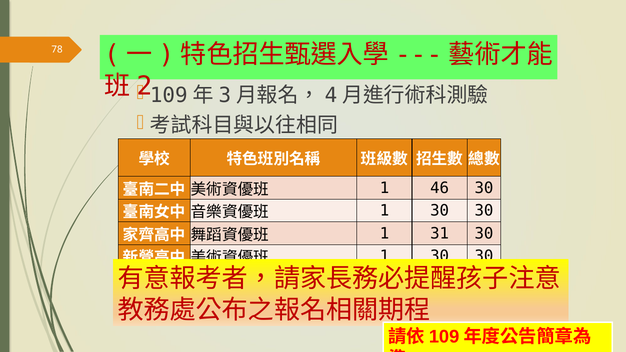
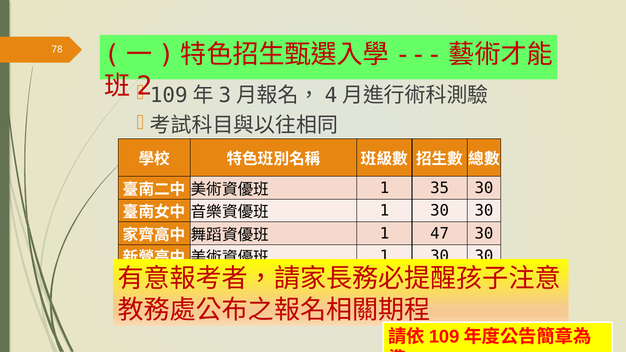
46: 46 -> 35
31: 31 -> 47
